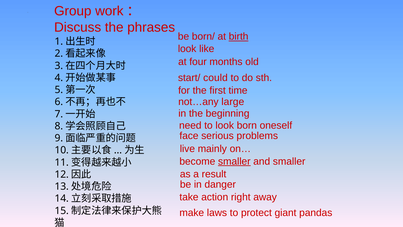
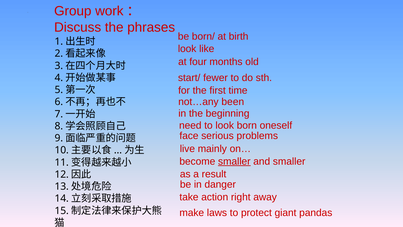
birth underline: present -> none
could: could -> fewer
large: large -> been
